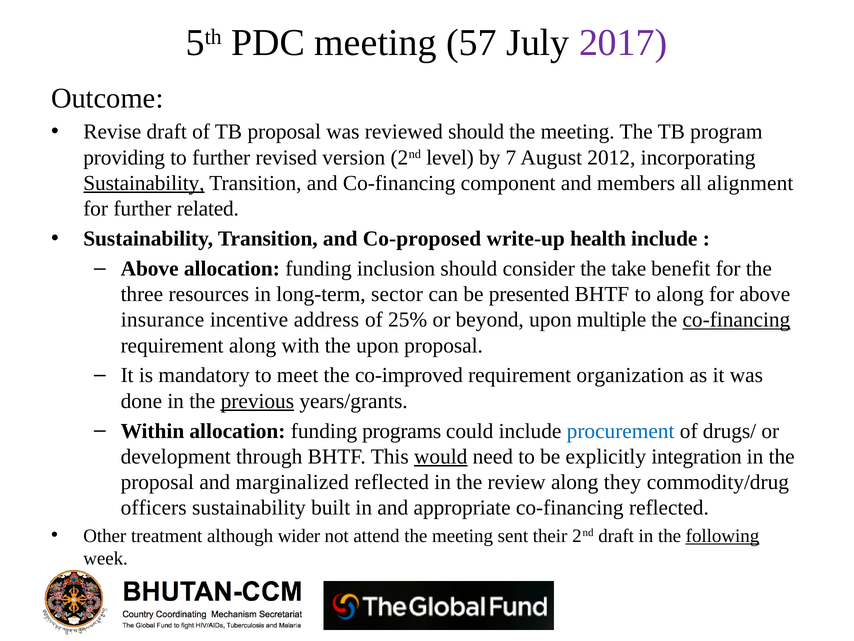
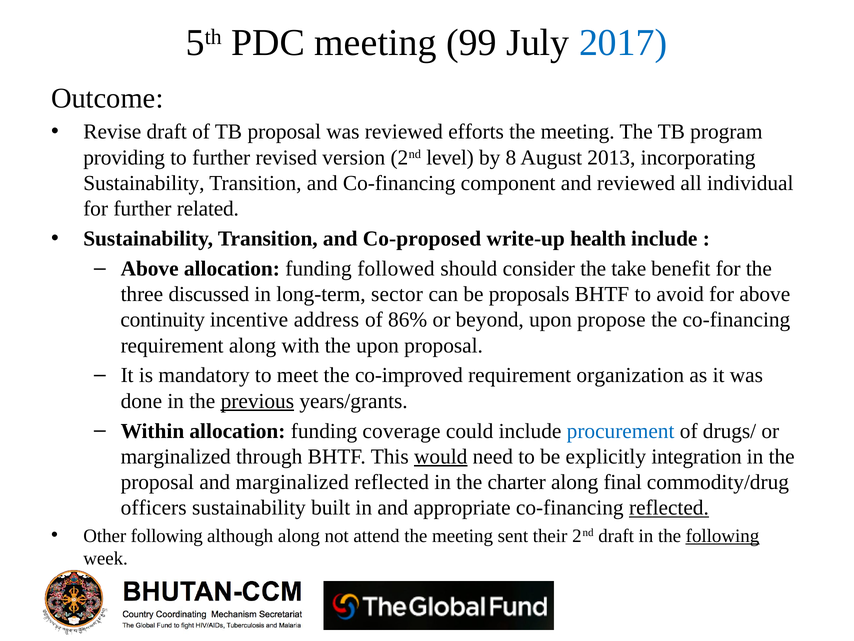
57: 57 -> 99
2017 colour: purple -> blue
reviewed should: should -> efforts
7: 7 -> 8
2012: 2012 -> 2013
Sustainability at (144, 183) underline: present -> none
and members: members -> reviewed
alignment: alignment -> individual
inclusion: inclusion -> followed
resources: resources -> discussed
presented: presented -> proposals
to along: along -> avoid
insurance: insurance -> continuity
25%: 25% -> 86%
multiple: multiple -> propose
co-financing at (736, 320) underline: present -> none
programs: programs -> coverage
development at (176, 456): development -> marginalized
review: review -> charter
they: they -> final
reflected at (669, 508) underline: none -> present
Other treatment: treatment -> following
although wider: wider -> along
